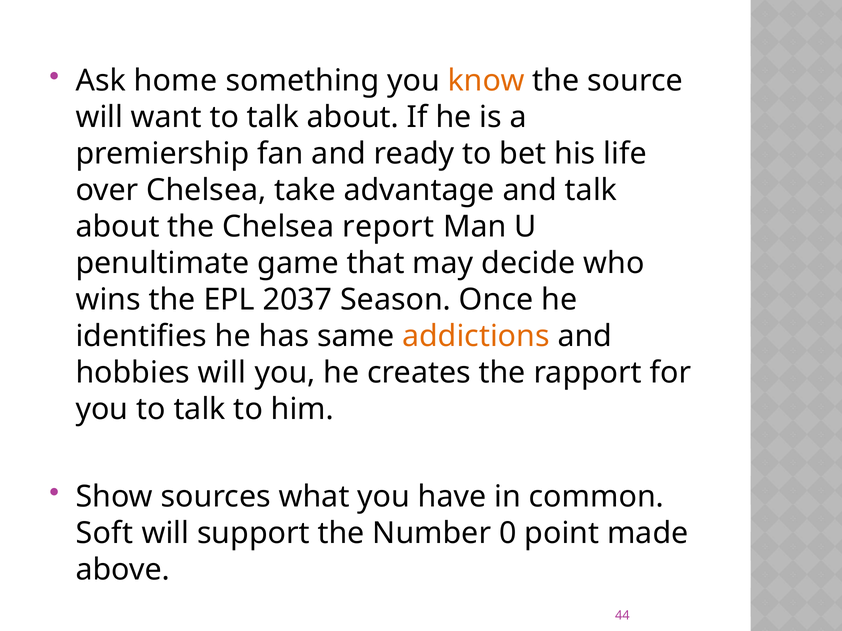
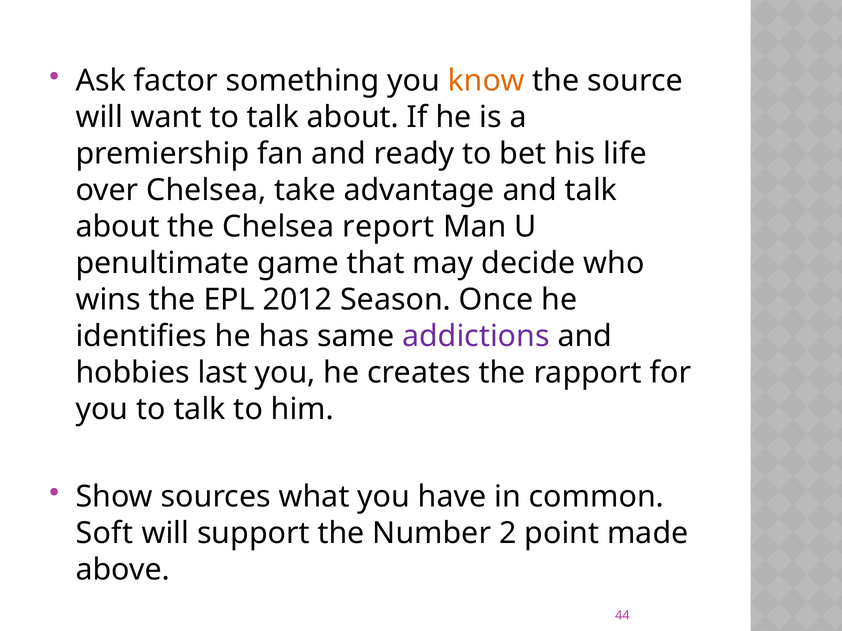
home: home -> factor
2037: 2037 -> 2012
addictions colour: orange -> purple
hobbies will: will -> last
0: 0 -> 2
